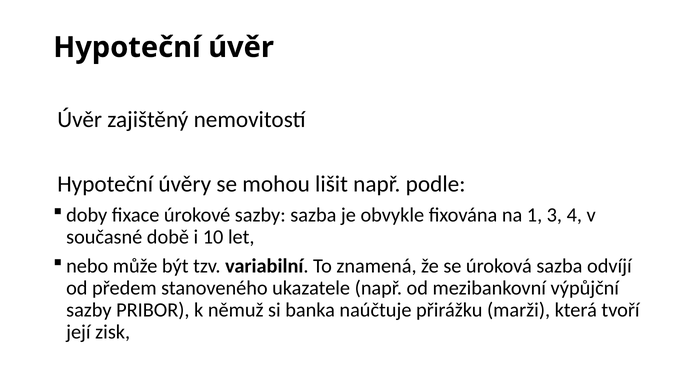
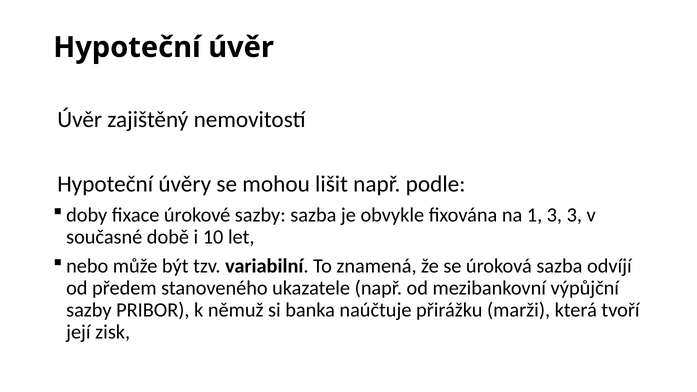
3 4: 4 -> 3
